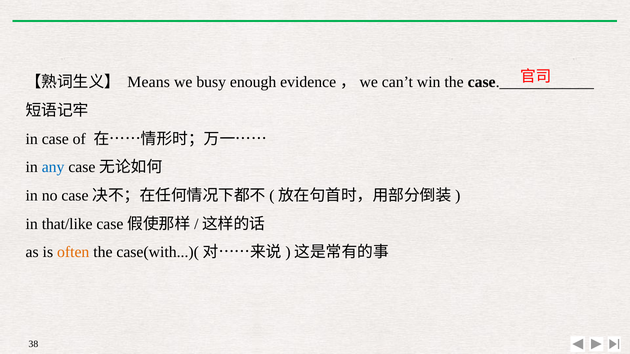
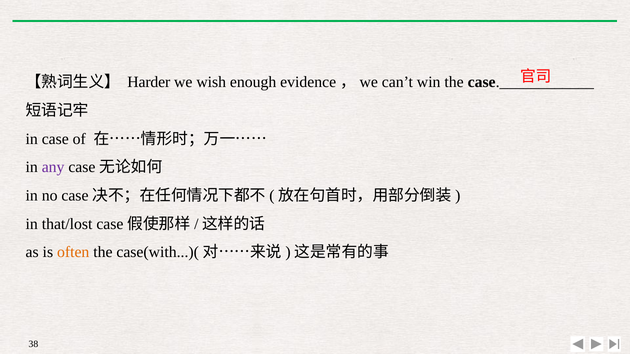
Means: Means -> Harder
busy: busy -> wish
any colour: blue -> purple
that/like: that/like -> that/lost
